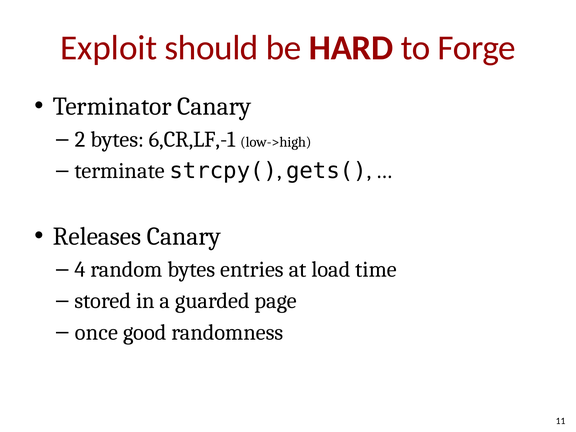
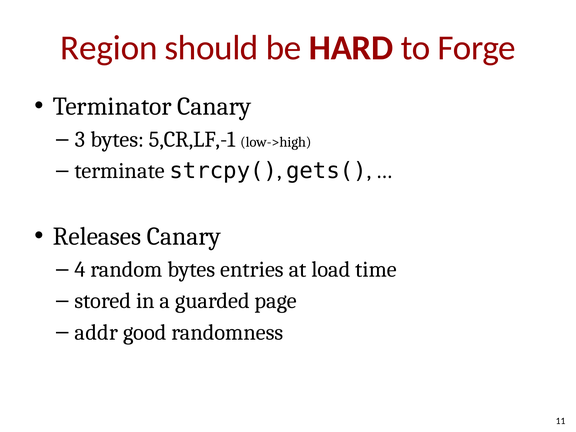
Exploit: Exploit -> Region
2: 2 -> 3
6,CR,LF,-1: 6,CR,LF,-1 -> 5,CR,LF,-1
once: once -> addr
